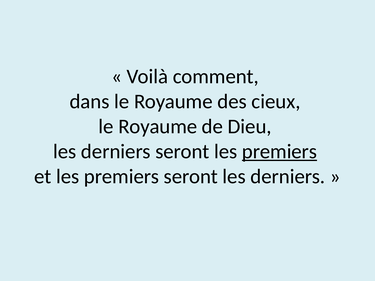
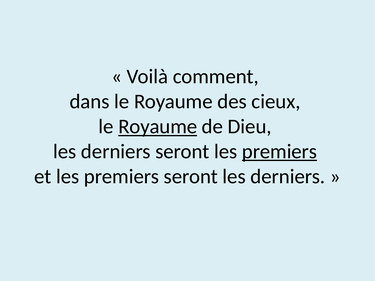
Royaume at (158, 127) underline: none -> present
